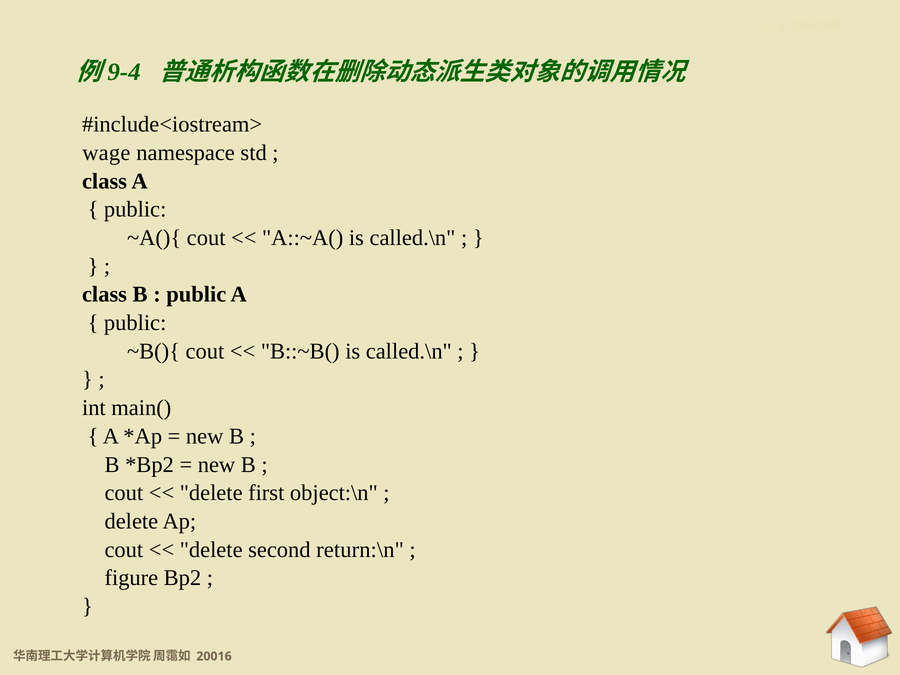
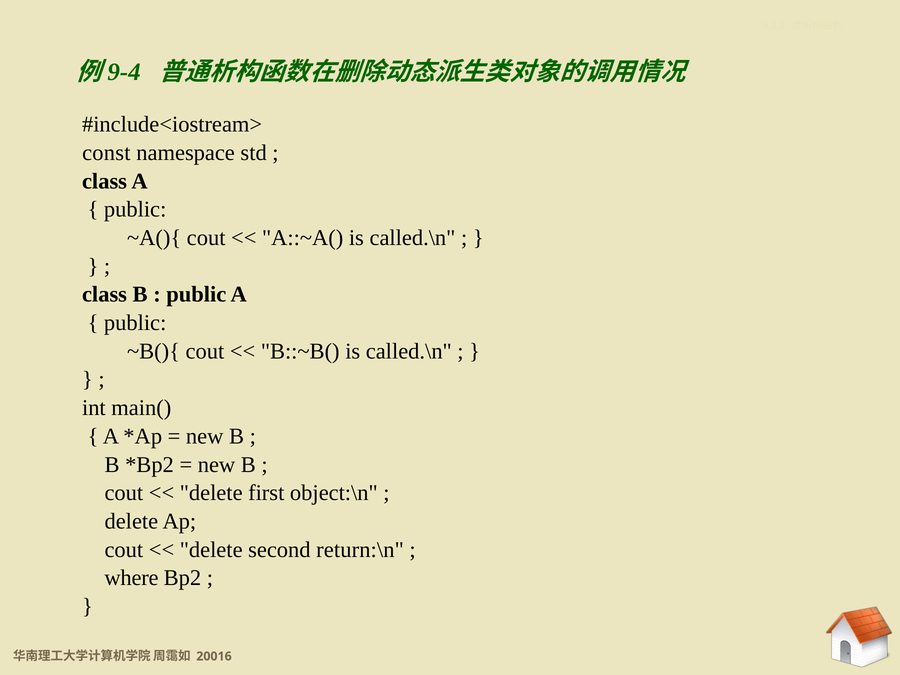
wage: wage -> const
figure: figure -> where
